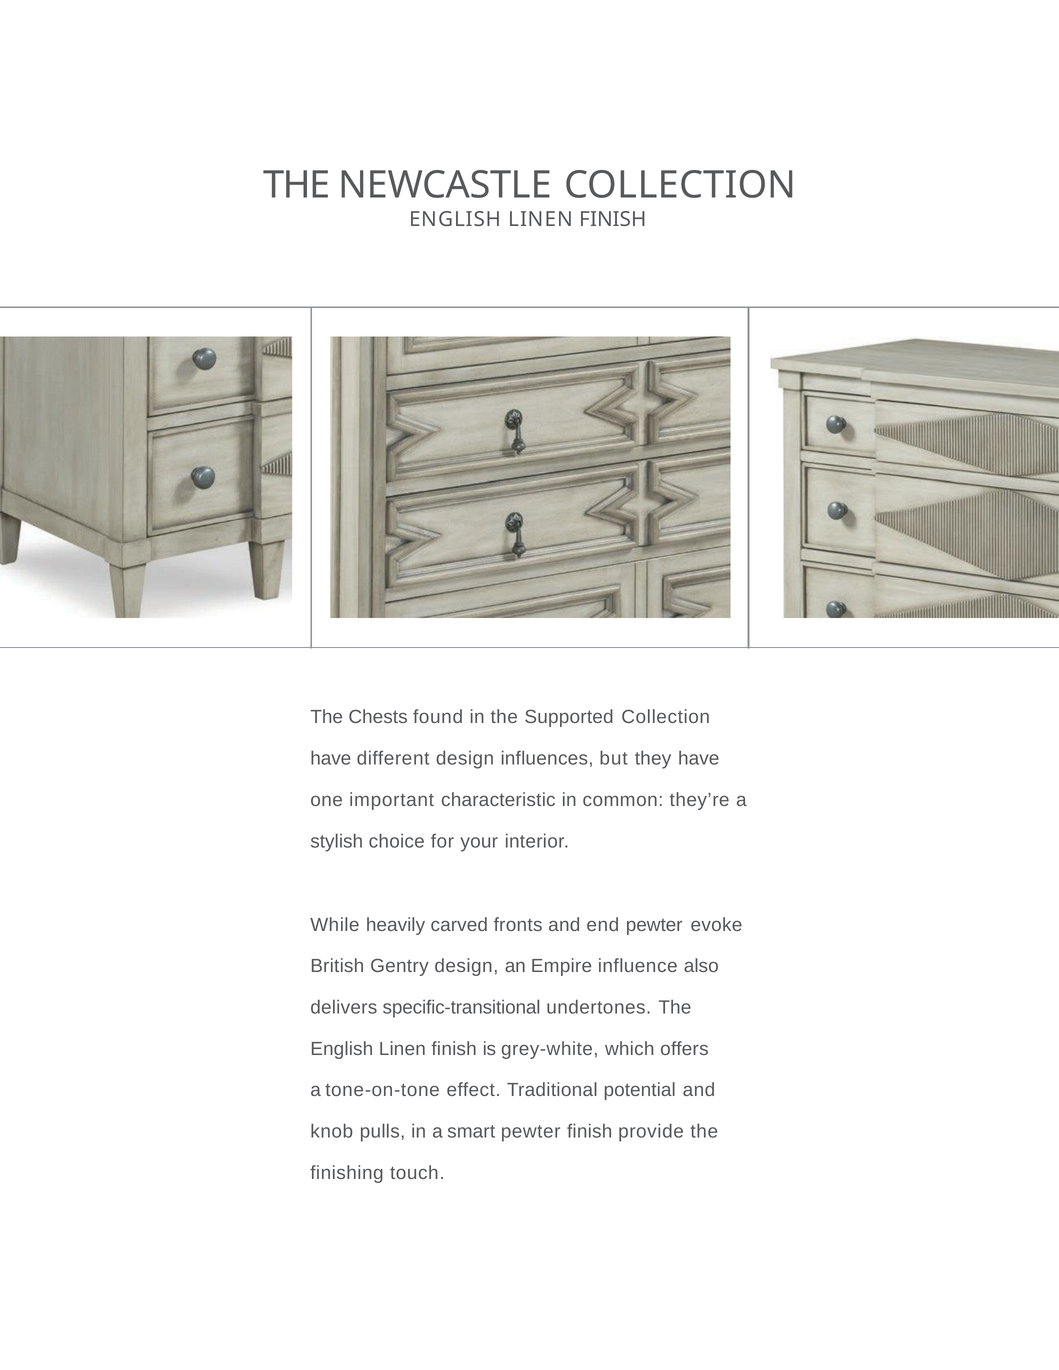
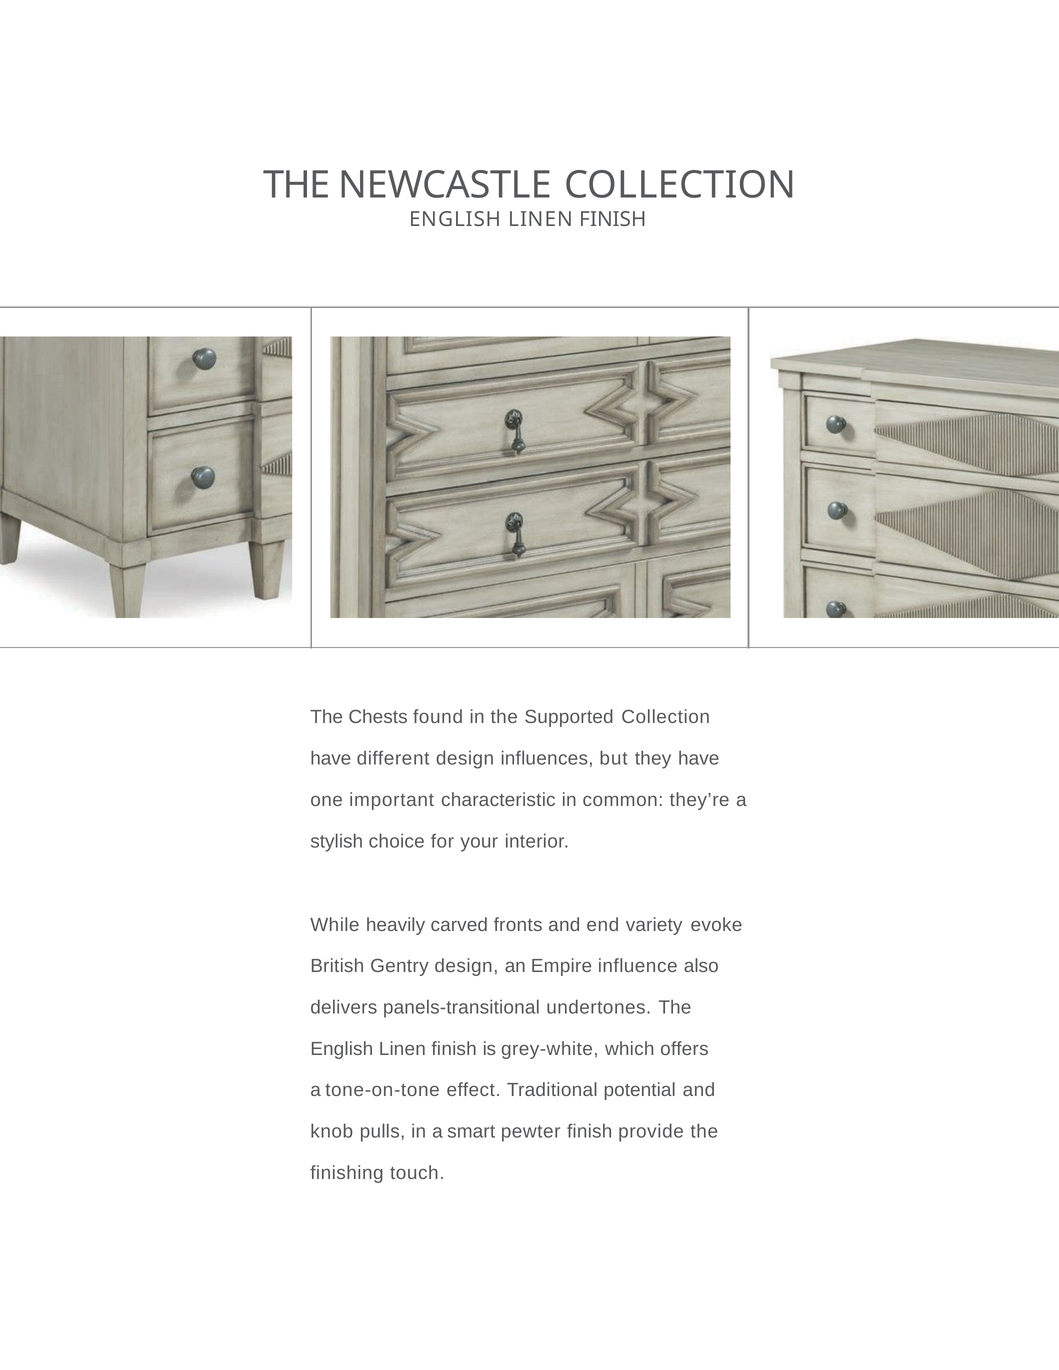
end pewter: pewter -> variety
specific-transitional: specific-transitional -> panels-transitional
